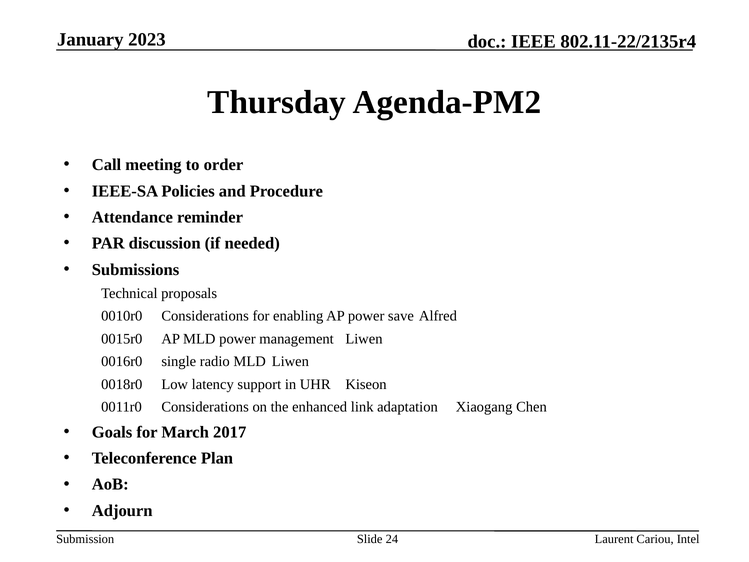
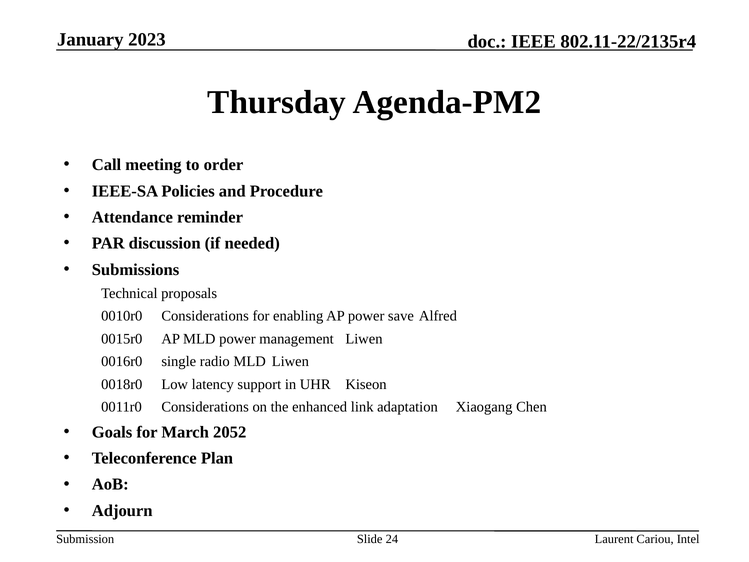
2017: 2017 -> 2052
